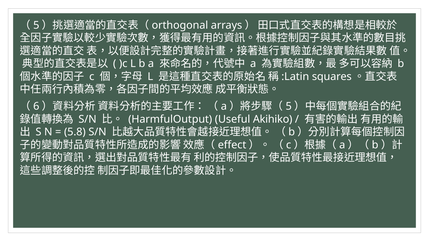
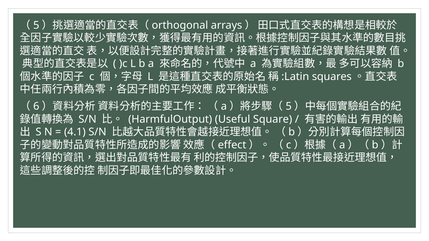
Akihiko: Akihiko -> Square
5.8: 5.8 -> 4.1
